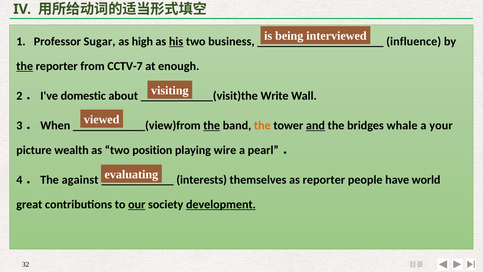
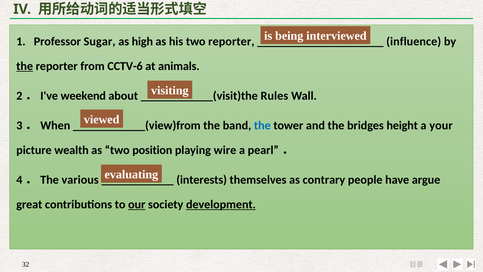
his underline: present -> none
two business: business -> reporter
CCTV-7: CCTV-7 -> CCTV-6
enough: enough -> animals
domestic: domestic -> weekend
Write: Write -> Rules
the at (212, 125) underline: present -> none
the at (262, 125) colour: orange -> blue
and underline: present -> none
whale: whale -> height
against: against -> various
as reporter: reporter -> contrary
world: world -> argue
